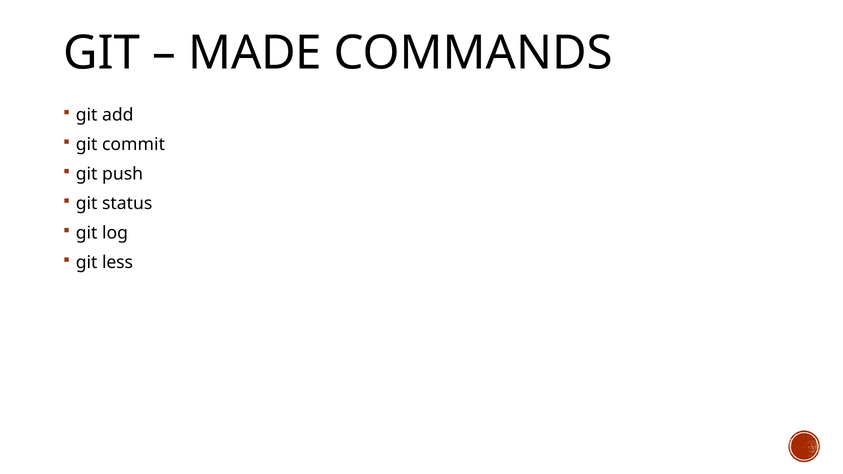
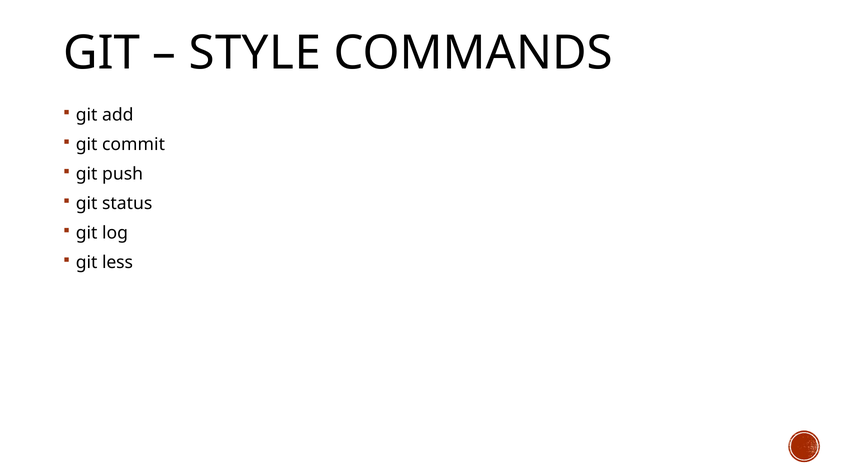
MADE: MADE -> STYLE
